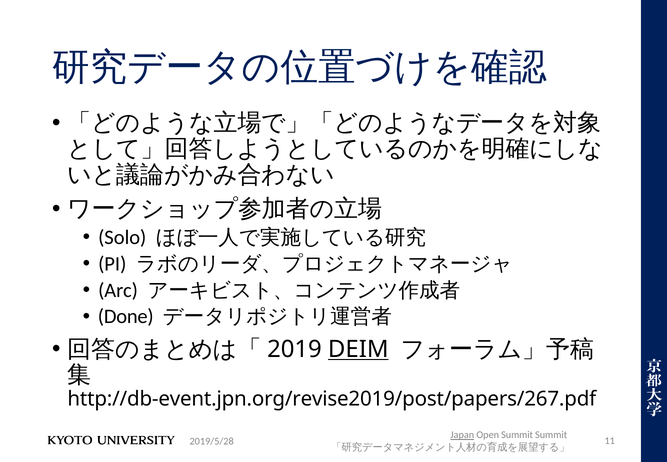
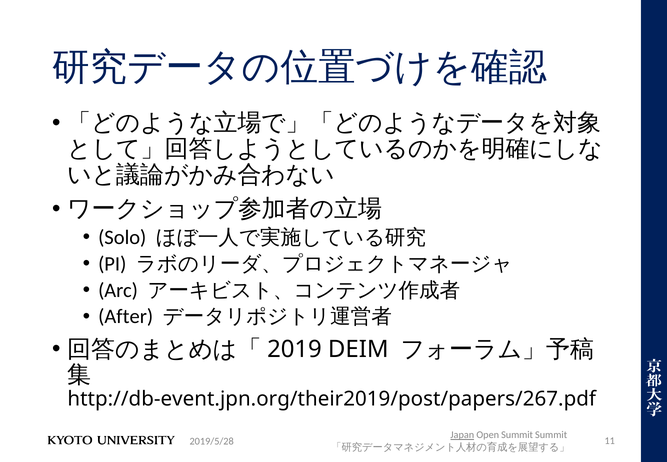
Done: Done -> After
DEIM underline: present -> none
http://db-event.jpn.org/revise2019/post/papers/267.pdf: http://db-event.jpn.org/revise2019/post/papers/267.pdf -> http://db-event.jpn.org/their2019/post/papers/267.pdf
